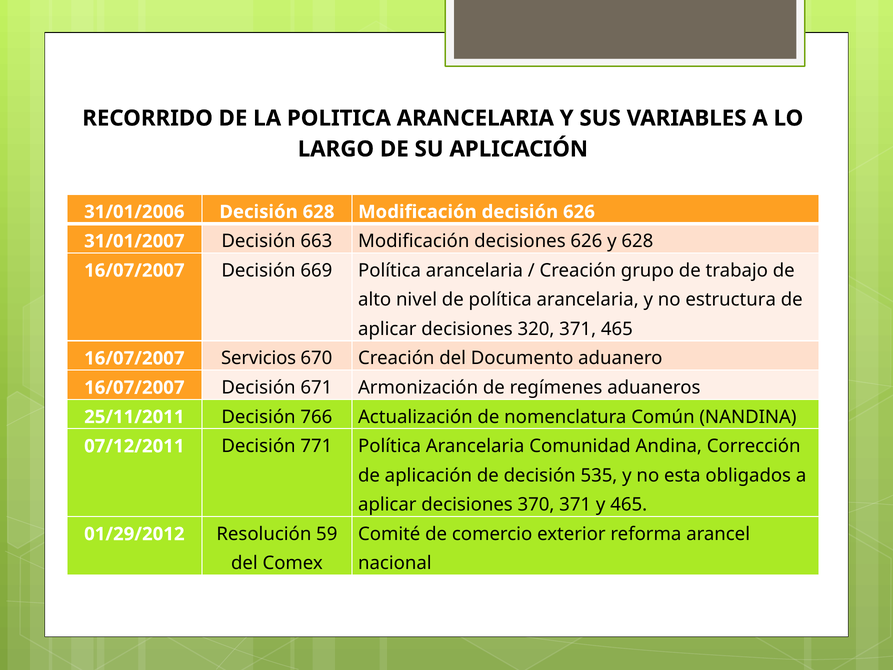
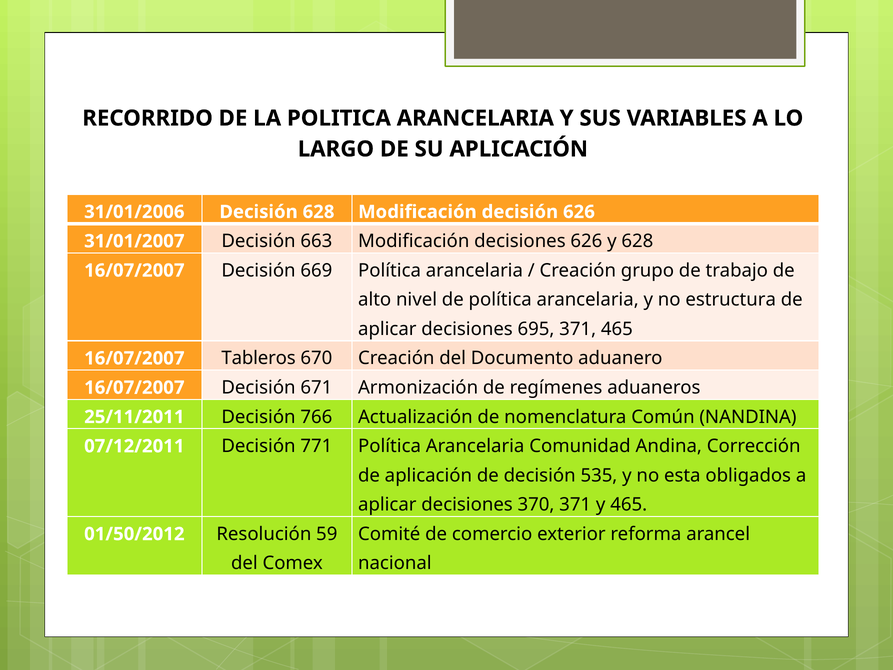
320: 320 -> 695
Servicios: Servicios -> Tableros
01/29/2012: 01/29/2012 -> 01/50/2012
